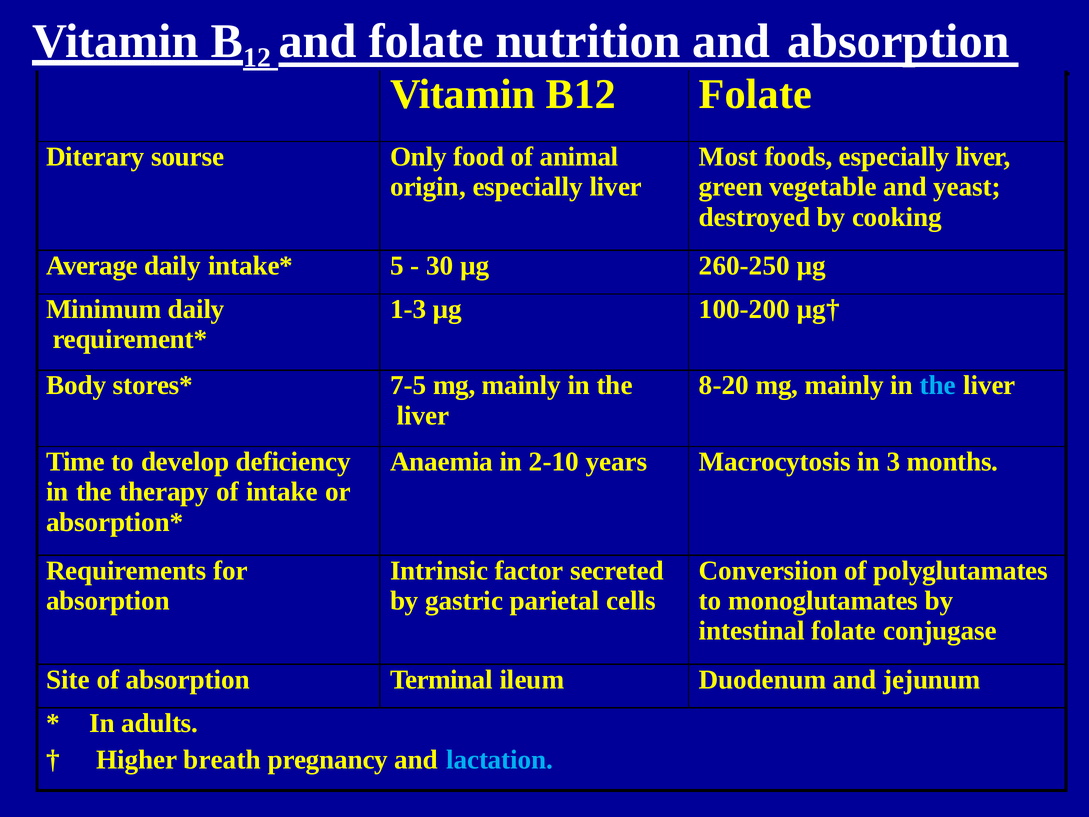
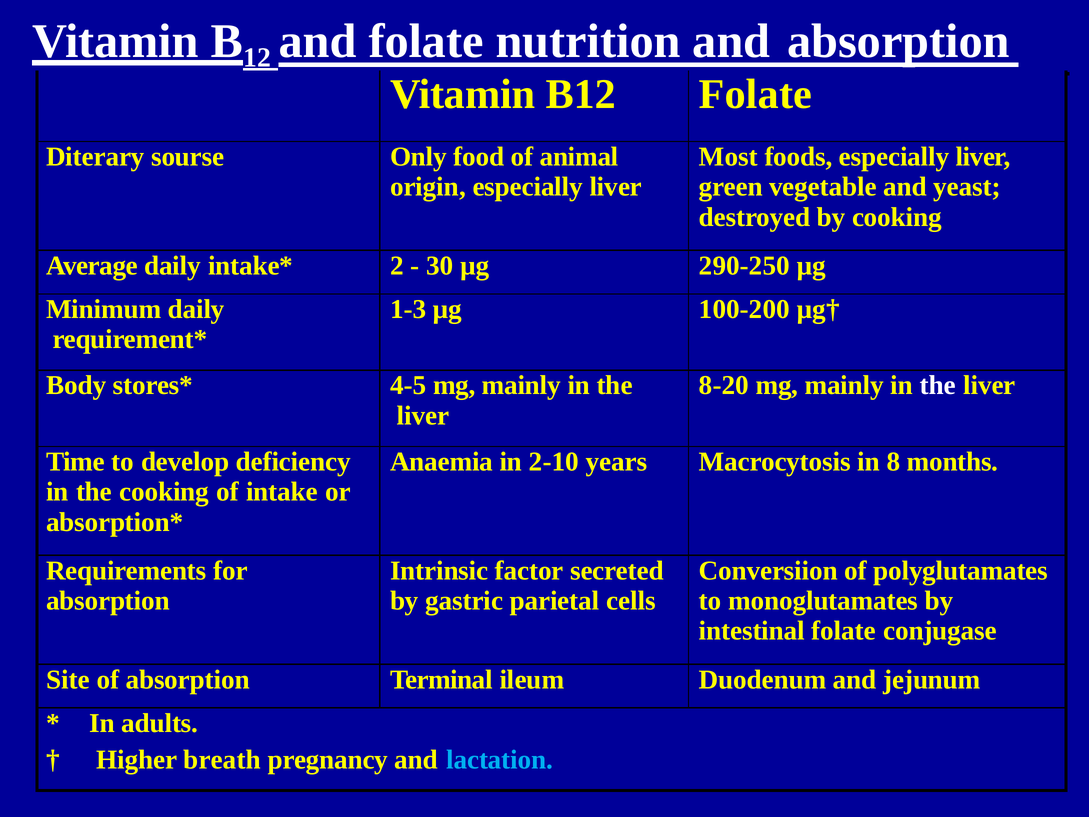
5: 5 -> 2
260-250: 260-250 -> 290-250
7-5: 7-5 -> 4-5
the at (938, 385) colour: light blue -> white
3: 3 -> 8
the therapy: therapy -> cooking
